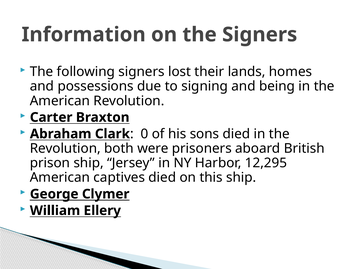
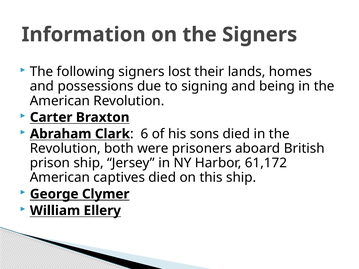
0: 0 -> 6
12,295: 12,295 -> 61,172
